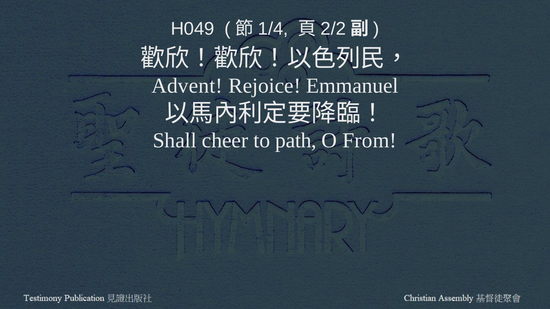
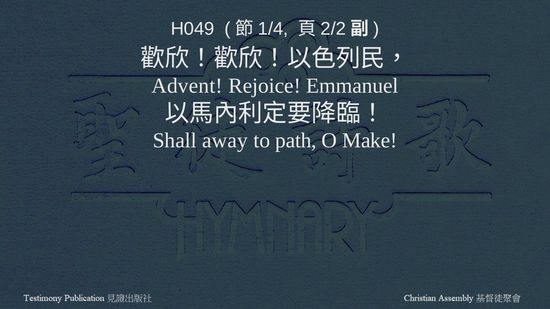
cheer: cheer -> away
From: From -> Make
